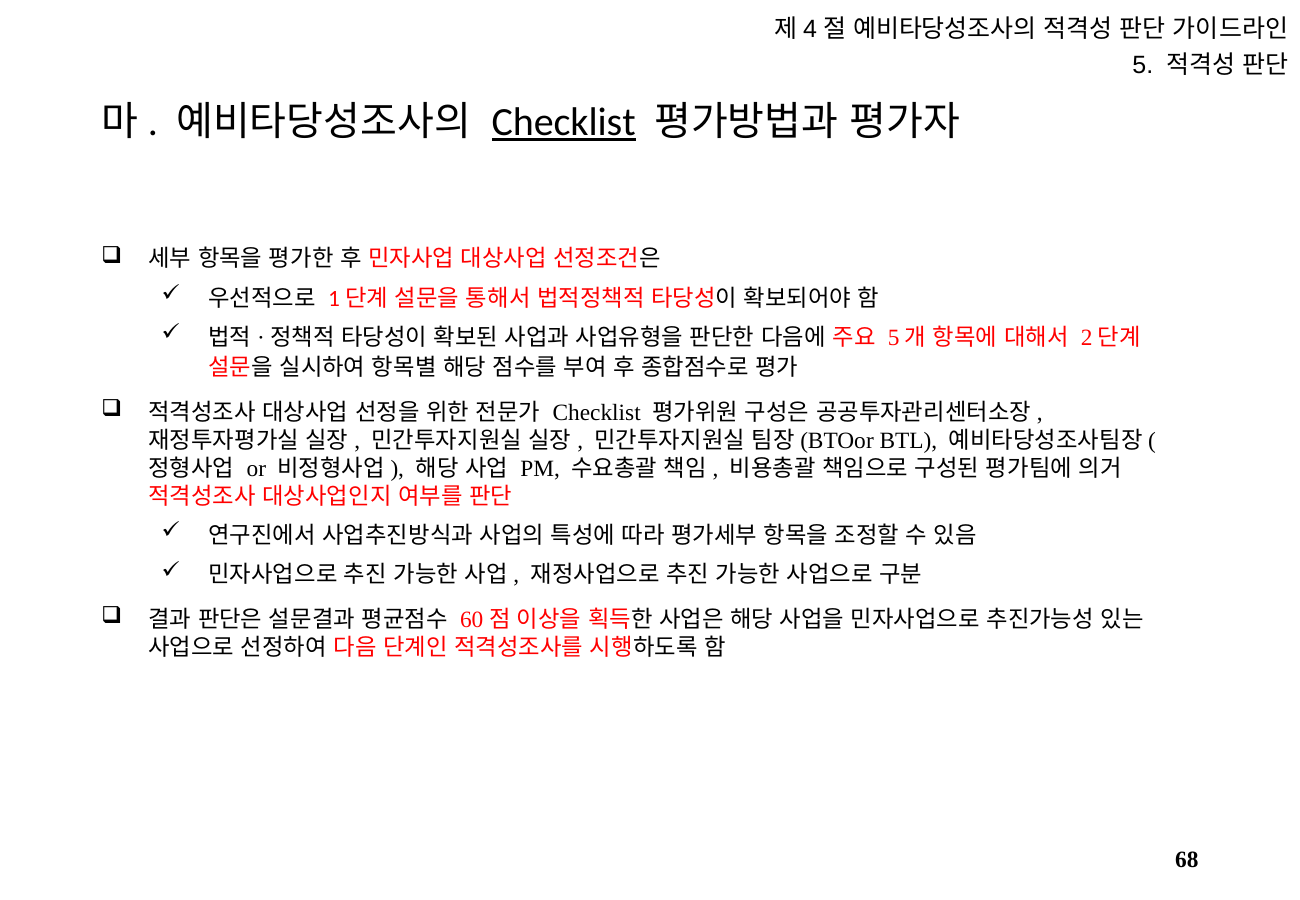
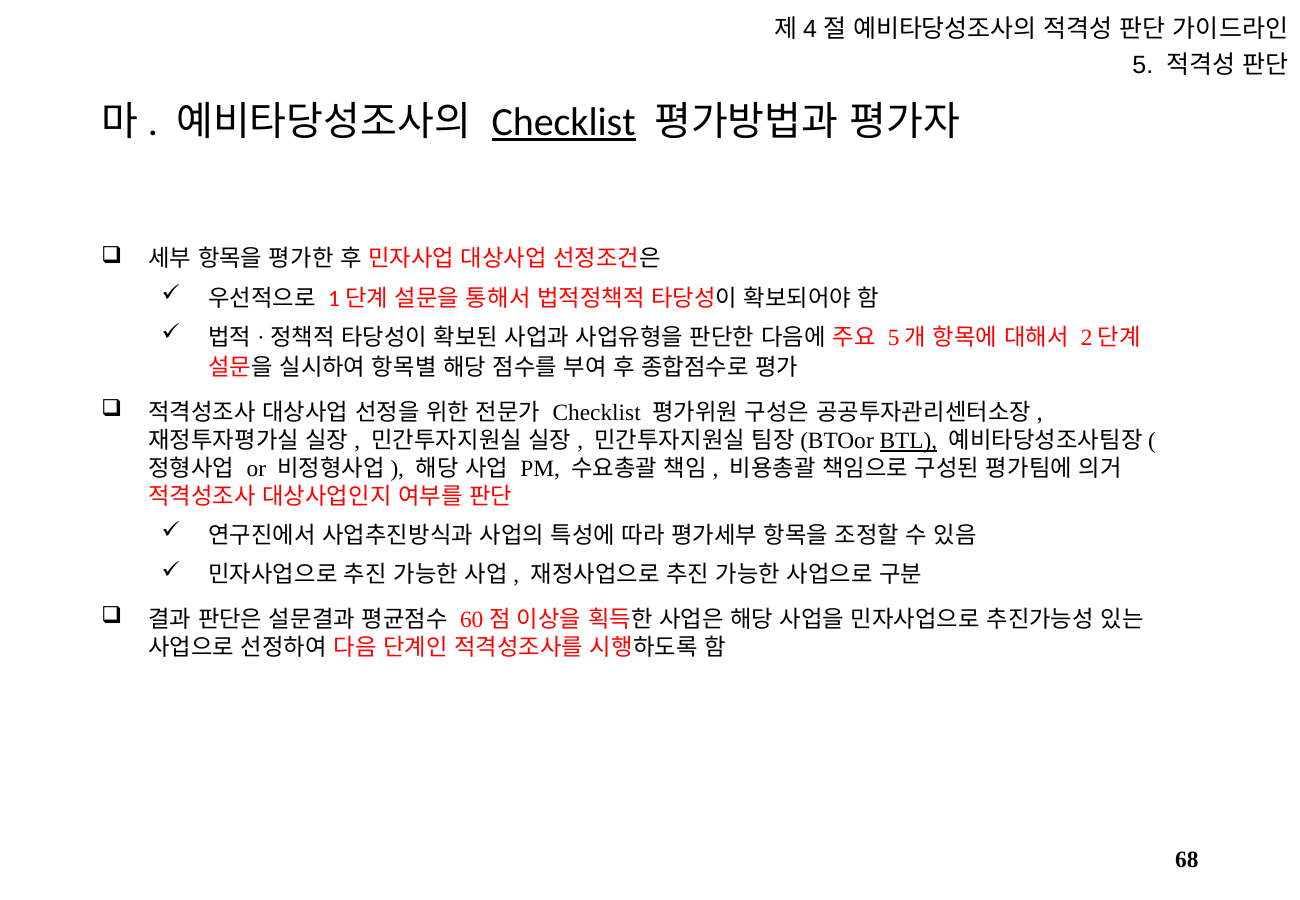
BTL underline: none -> present
